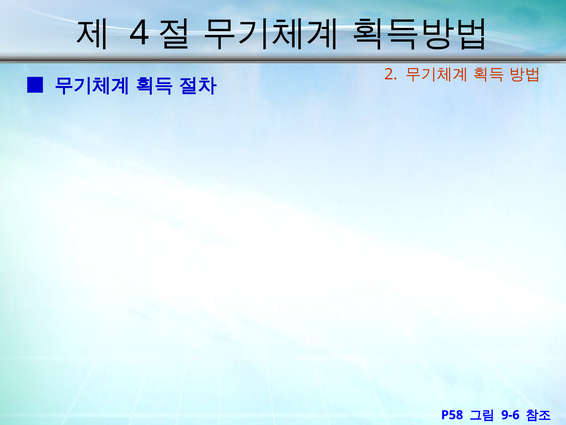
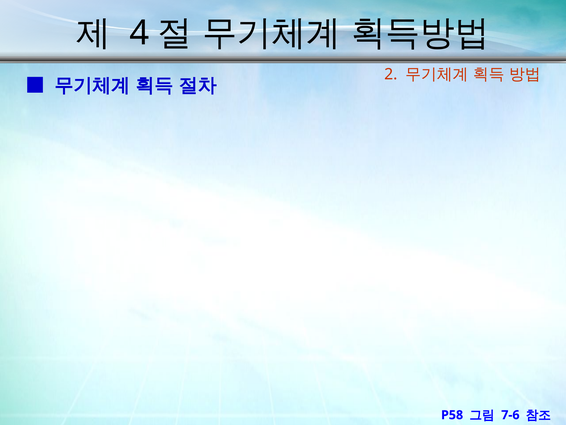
9-6: 9-6 -> 7-6
